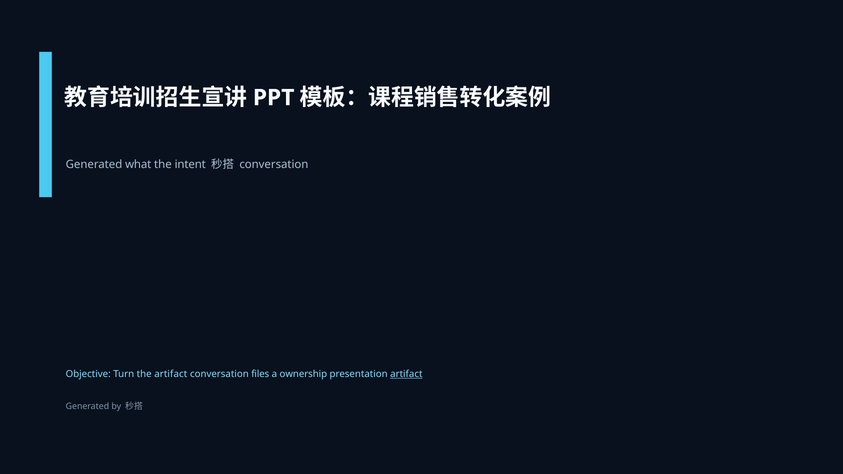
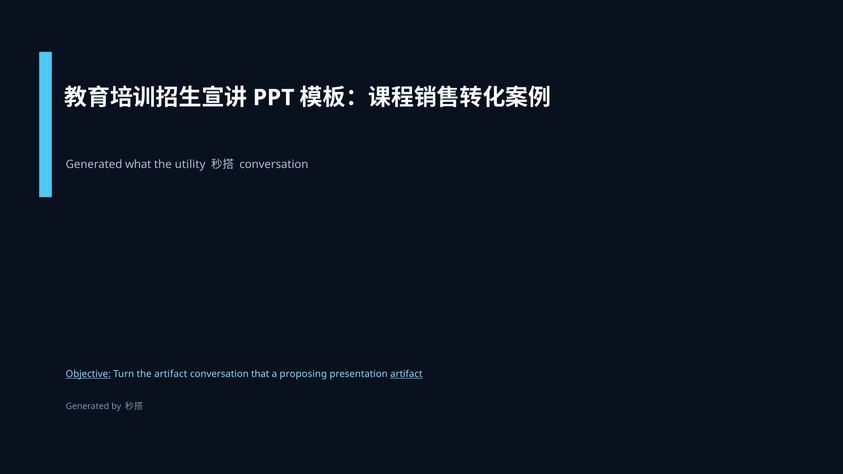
intent: intent -> utility
Objective underline: none -> present
files: files -> that
ownership: ownership -> proposing
